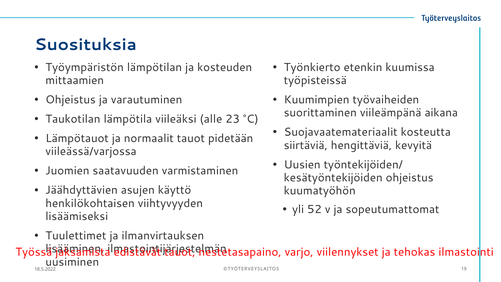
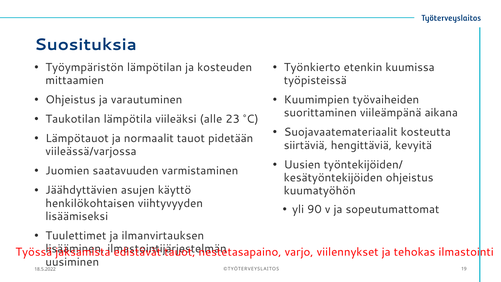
52: 52 -> 90
